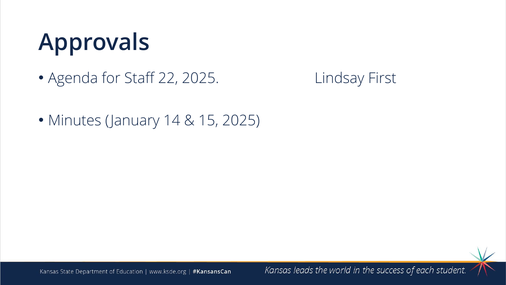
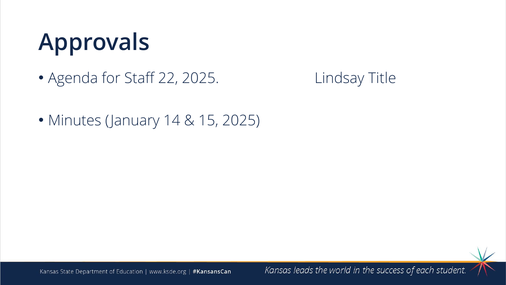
First: First -> Title
